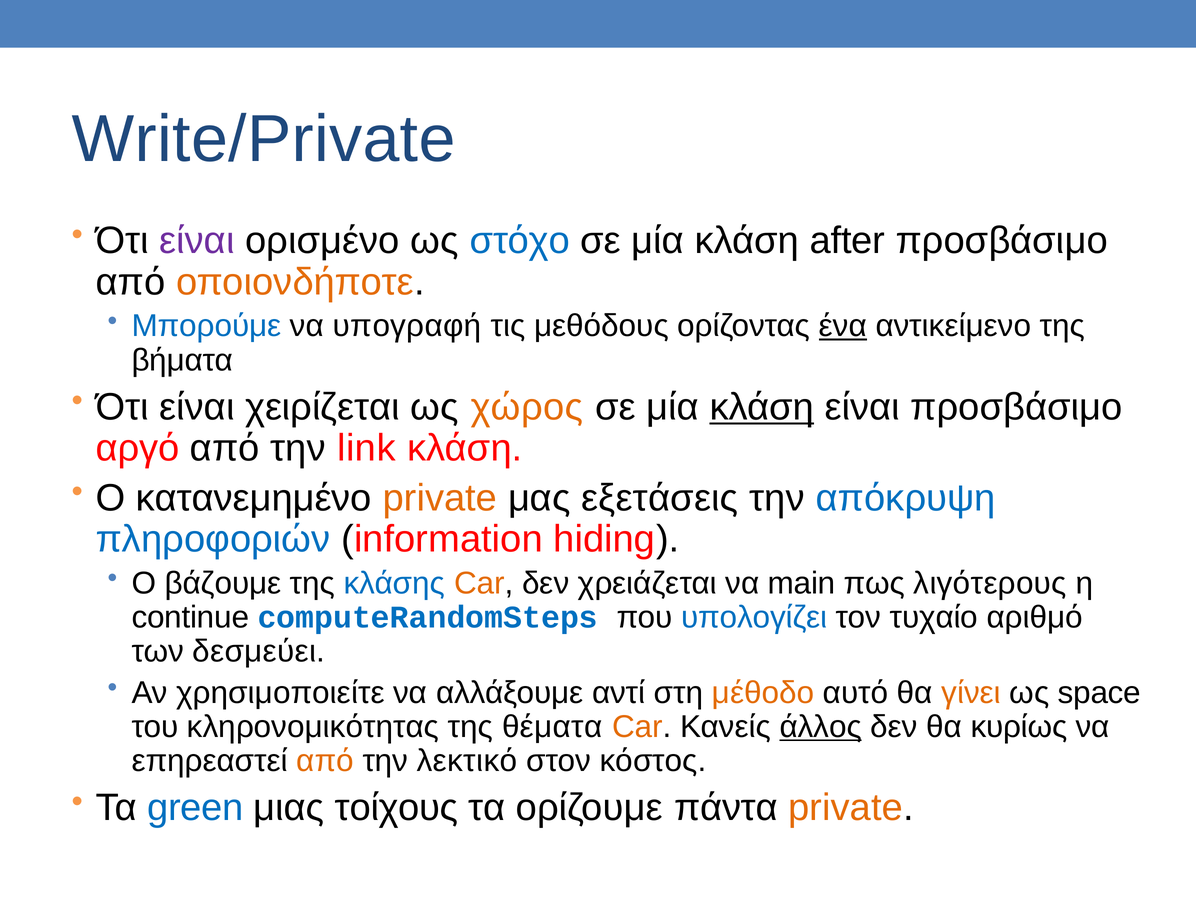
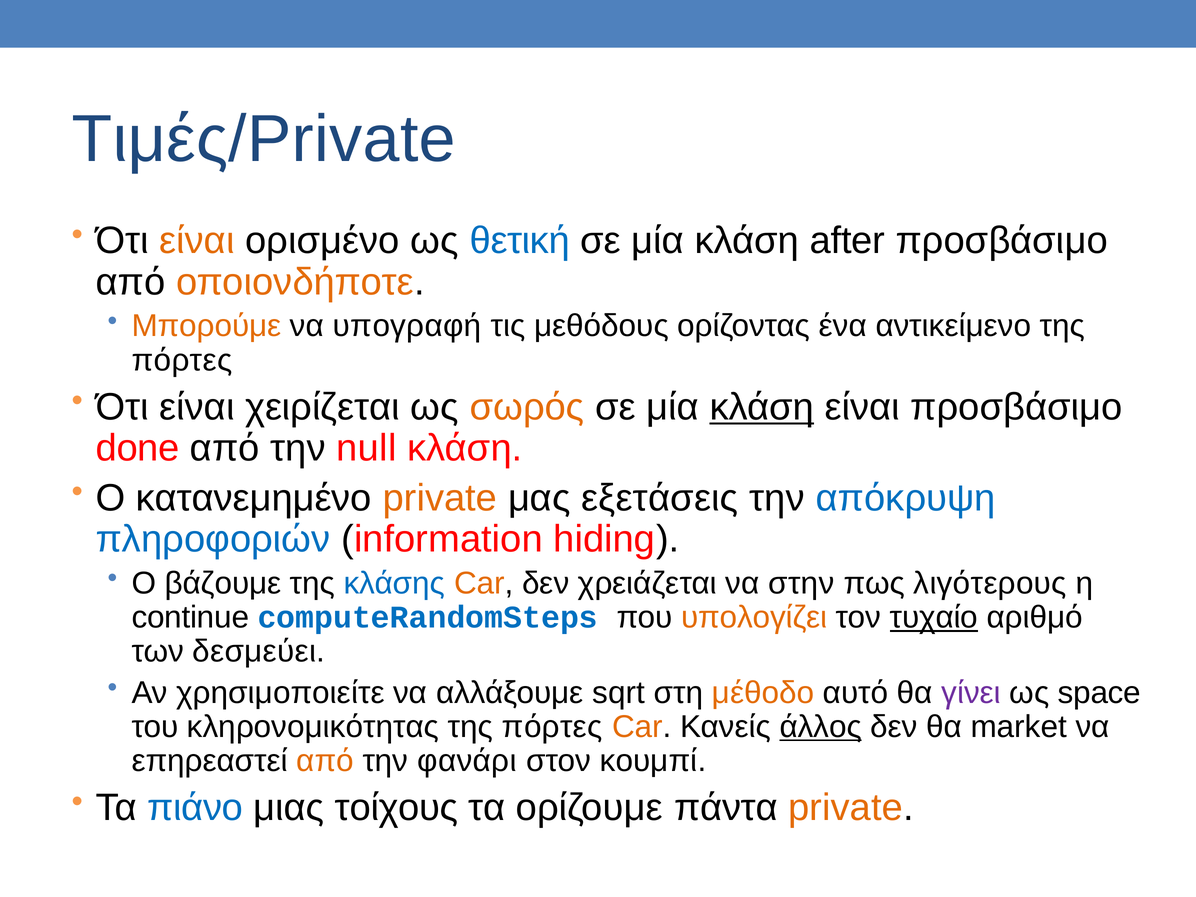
Write/Private: Write/Private -> Τιμές/Private
είναι at (197, 241) colour: purple -> orange
στόχο: στόχο -> θετική
Μπορούμε colour: blue -> orange
ένα underline: present -> none
βήματα at (182, 360): βήματα -> πόρτες
χώρος: χώρος -> σωρός
αργό: αργό -> done
link: link -> null
main: main -> στην
υπολογίζει colour: blue -> orange
τυχαίο underline: none -> present
αντί: αντί -> sqrt
γίνει colour: orange -> purple
θέματα at (552, 727): θέματα -> πόρτες
κυρίως: κυρίως -> market
λεκτικό: λεκτικό -> φανάρι
κόστος: κόστος -> κουμπί
green: green -> πιάνο
